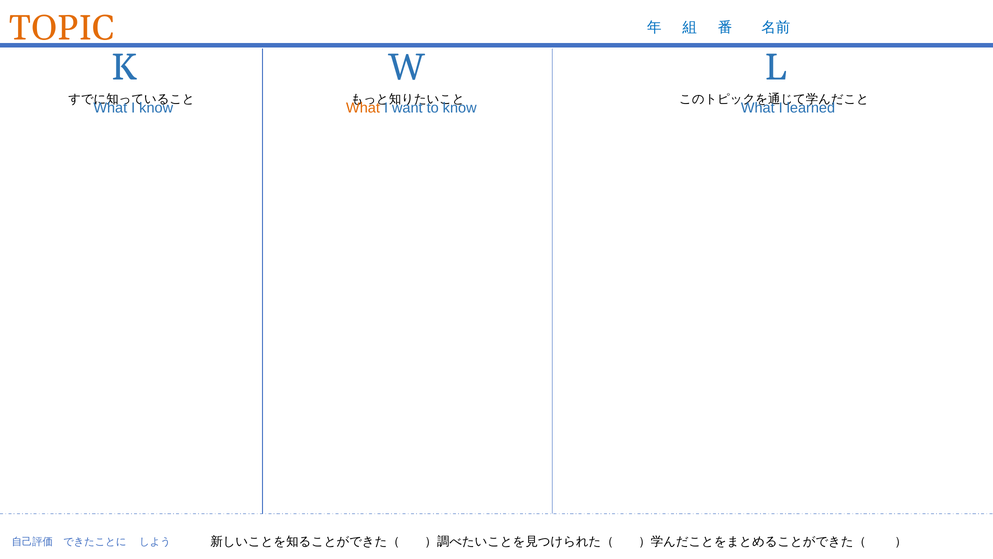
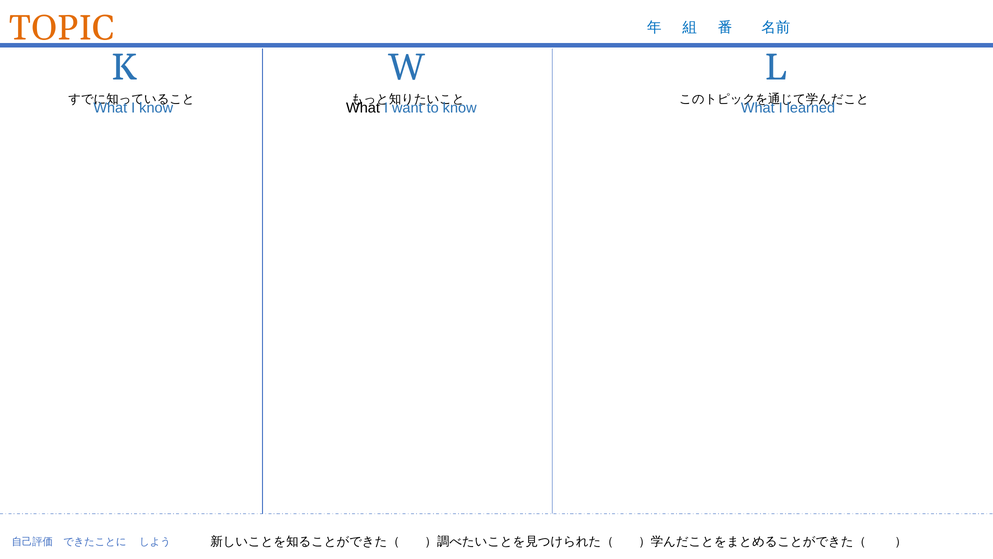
What at (363, 108) colour: orange -> black
